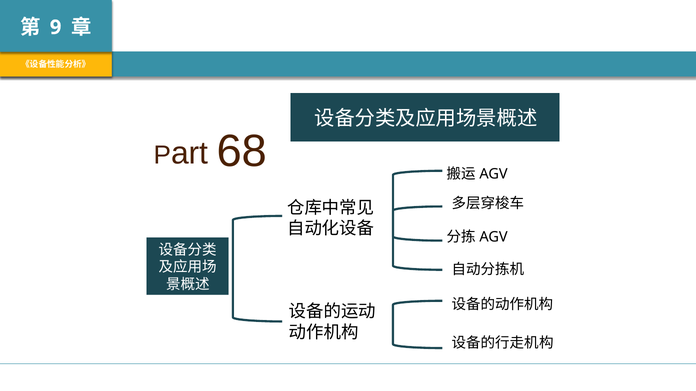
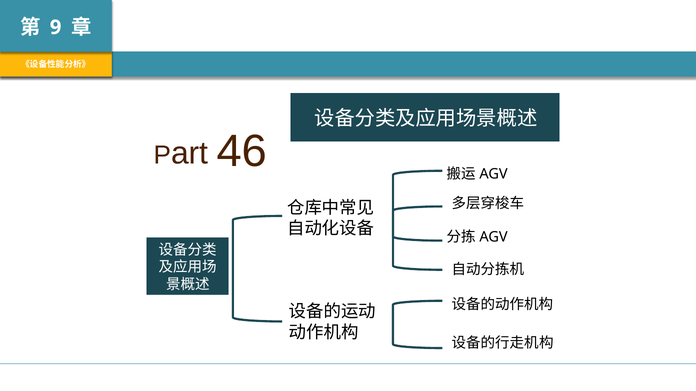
68: 68 -> 46
